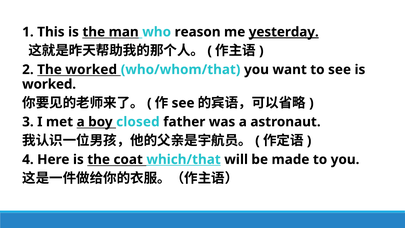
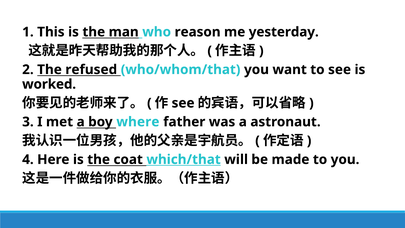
yesterday underline: present -> none
The worked: worked -> refused
closed: closed -> where
